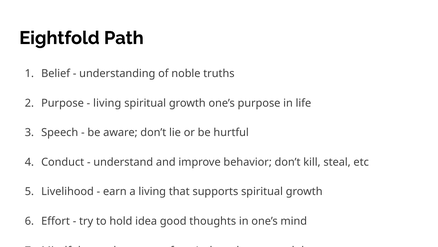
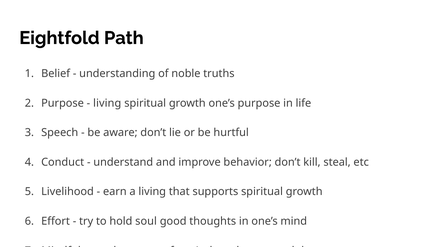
idea: idea -> soul
